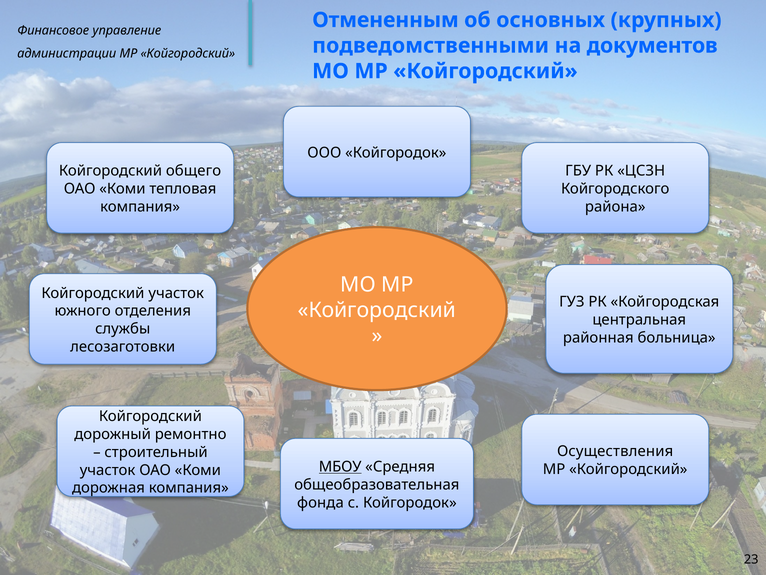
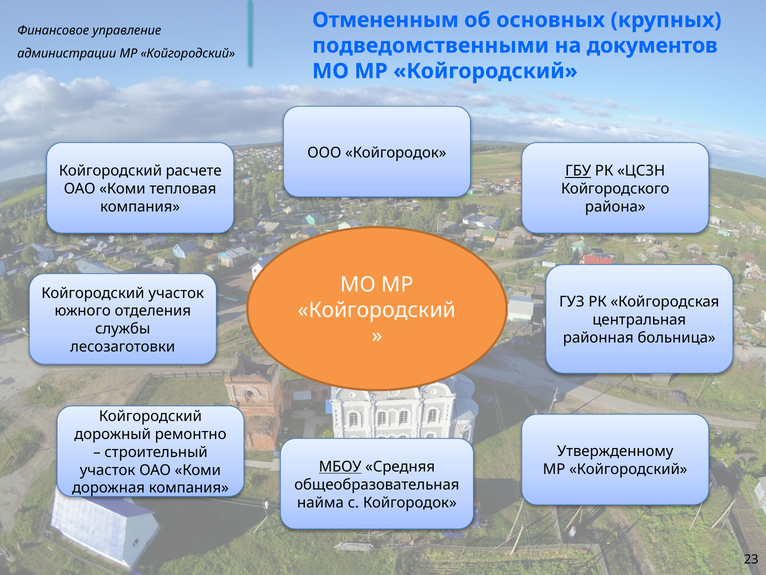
общего: общего -> расчете
ГБУ underline: none -> present
Осуществления: Осуществления -> Утвержденному
фонда: фонда -> найма
